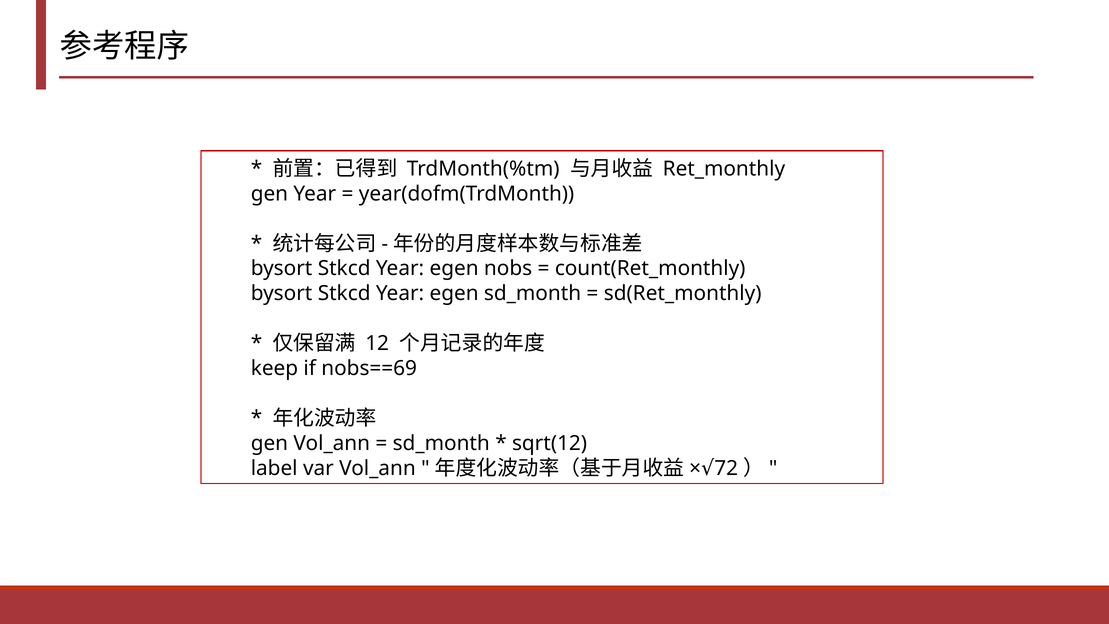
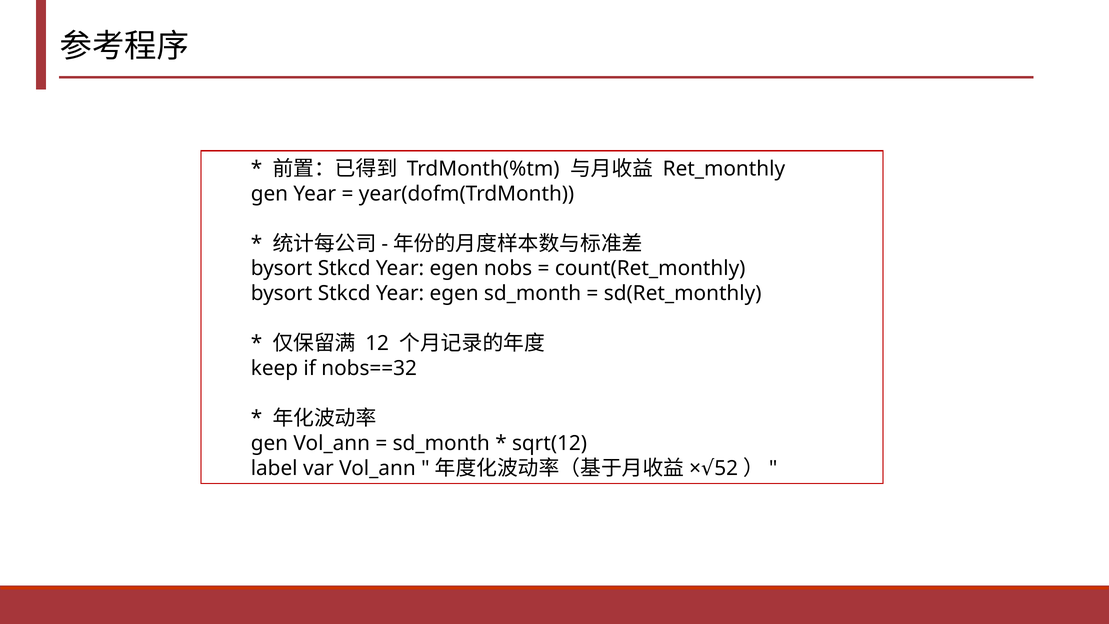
nobs==69: nobs==69 -> nobs==32
72: 72 -> 52
